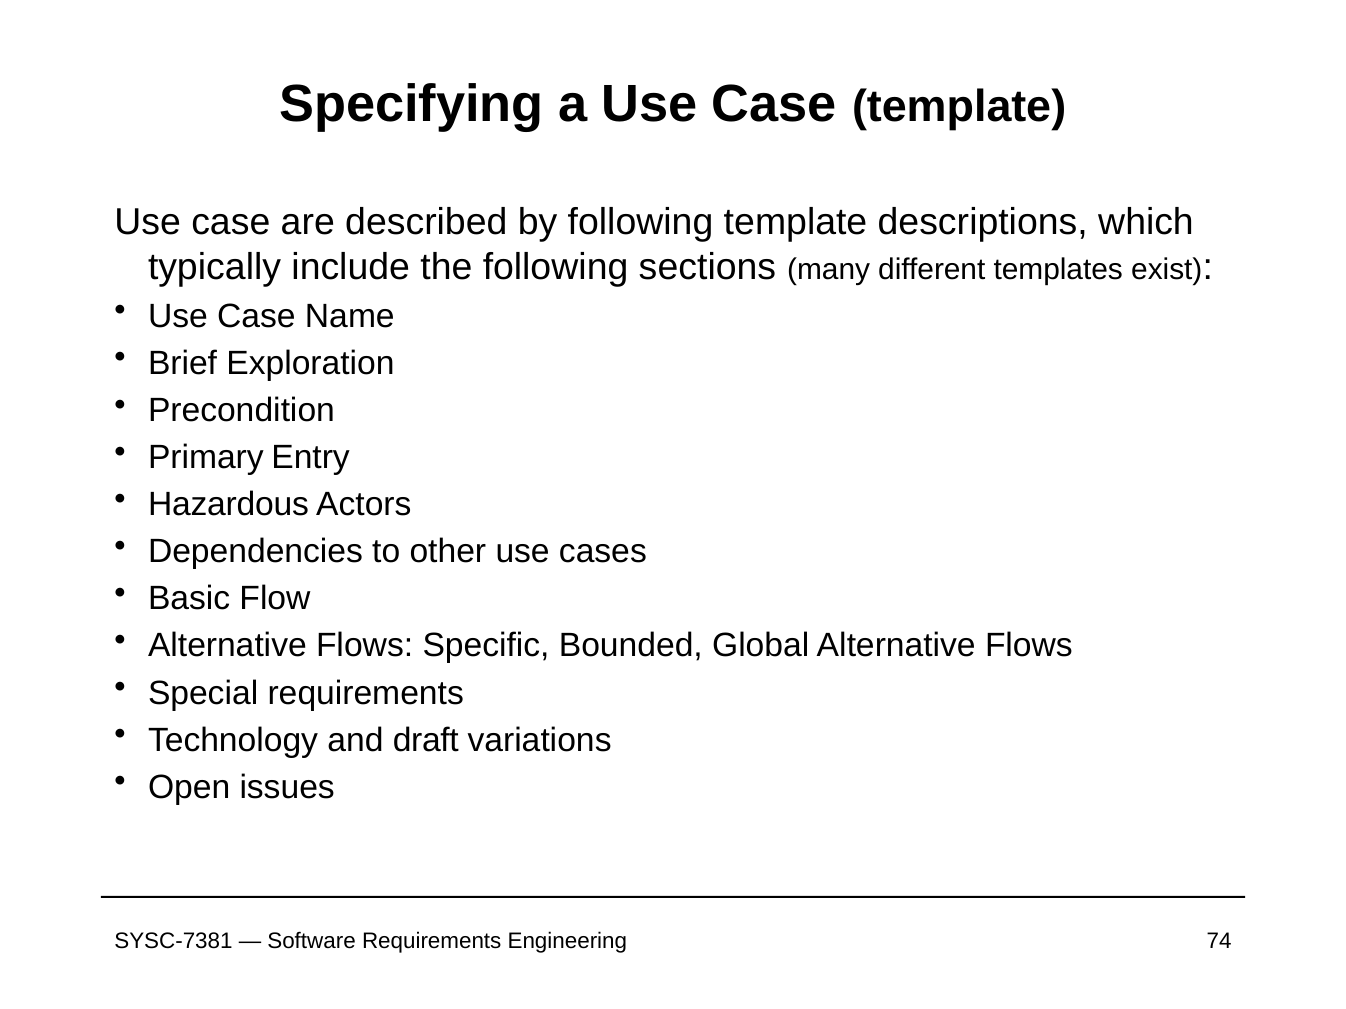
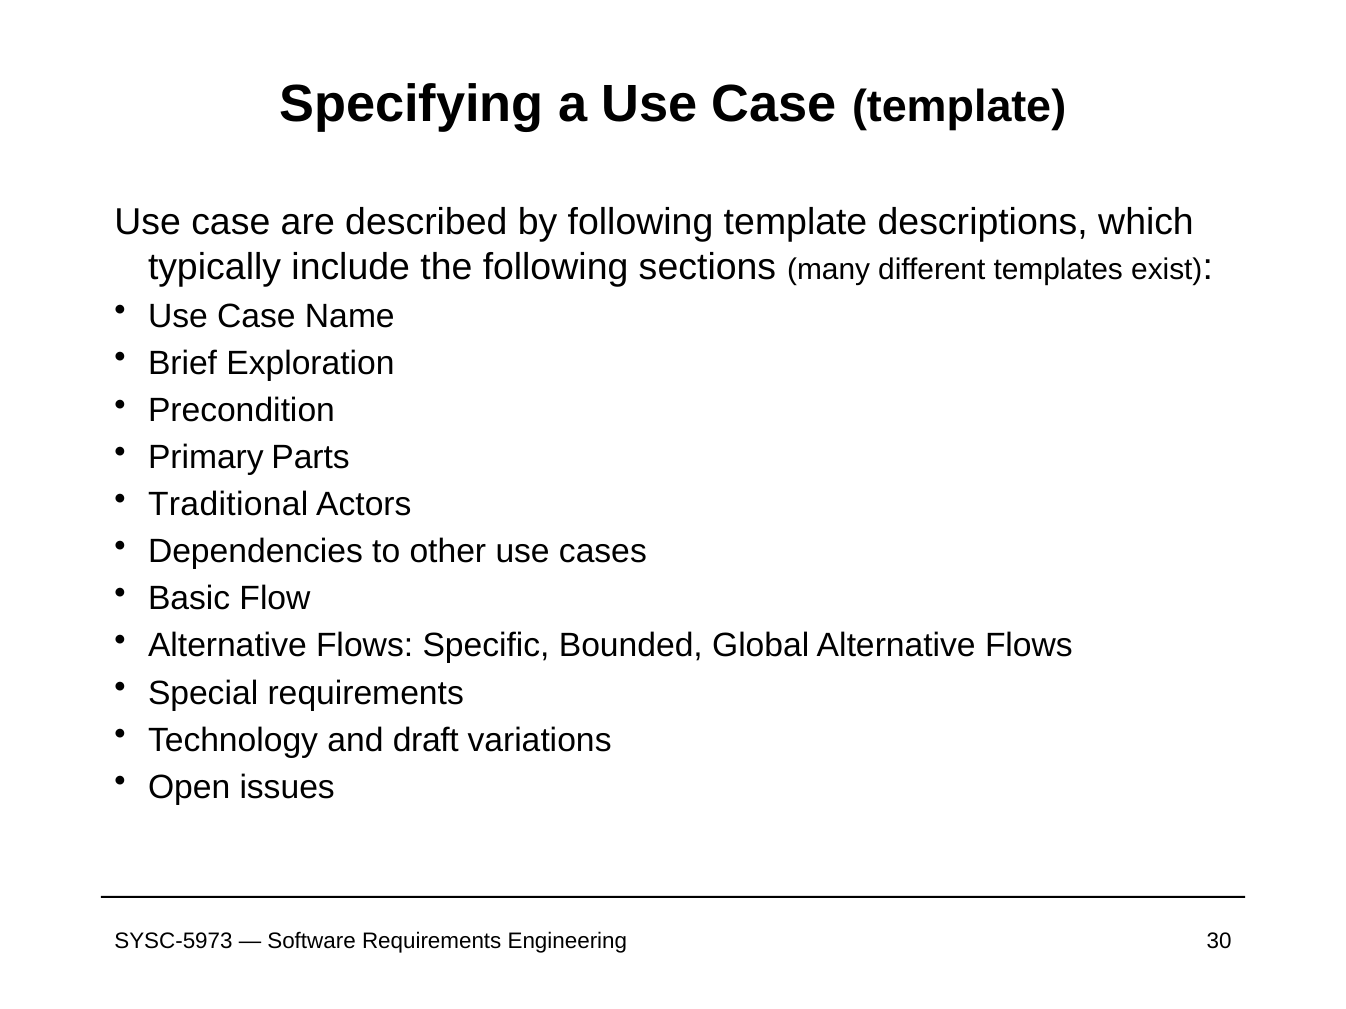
Entry: Entry -> Parts
Hazardous: Hazardous -> Traditional
SYSC-7381: SYSC-7381 -> SYSC-5973
74: 74 -> 30
